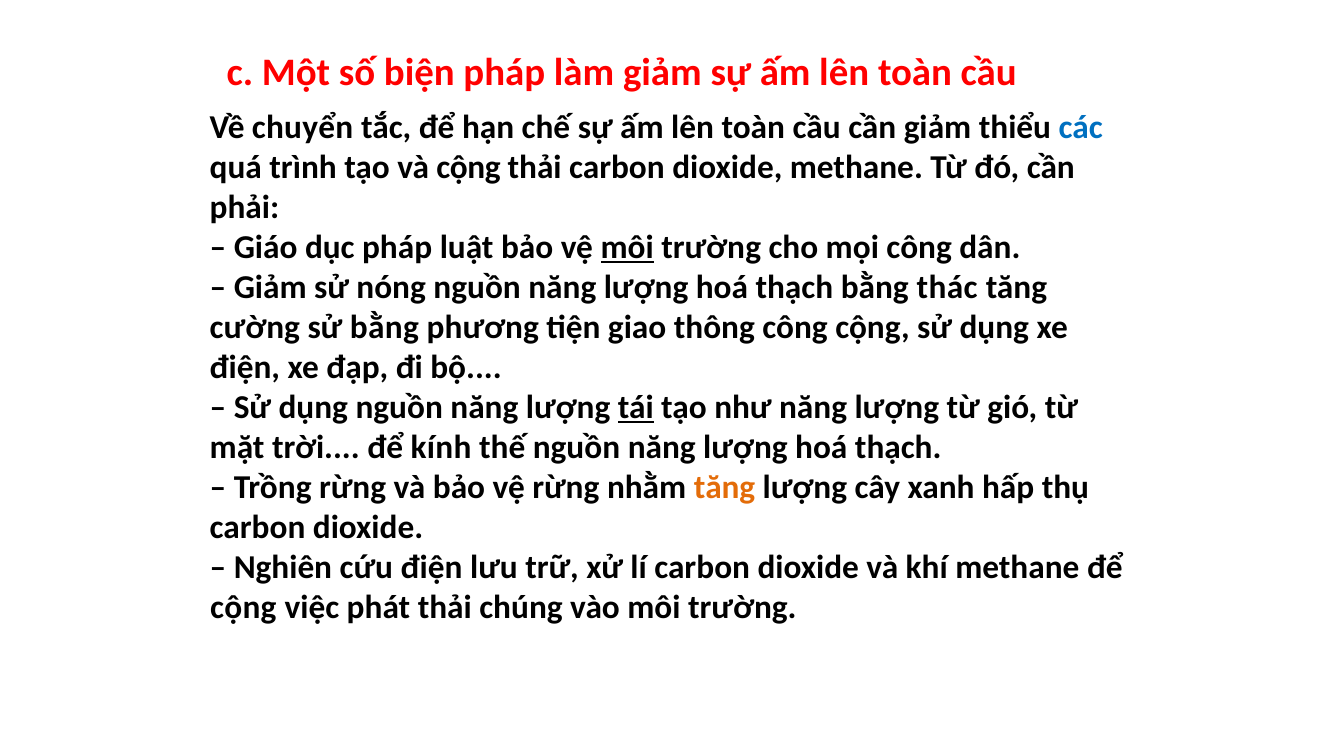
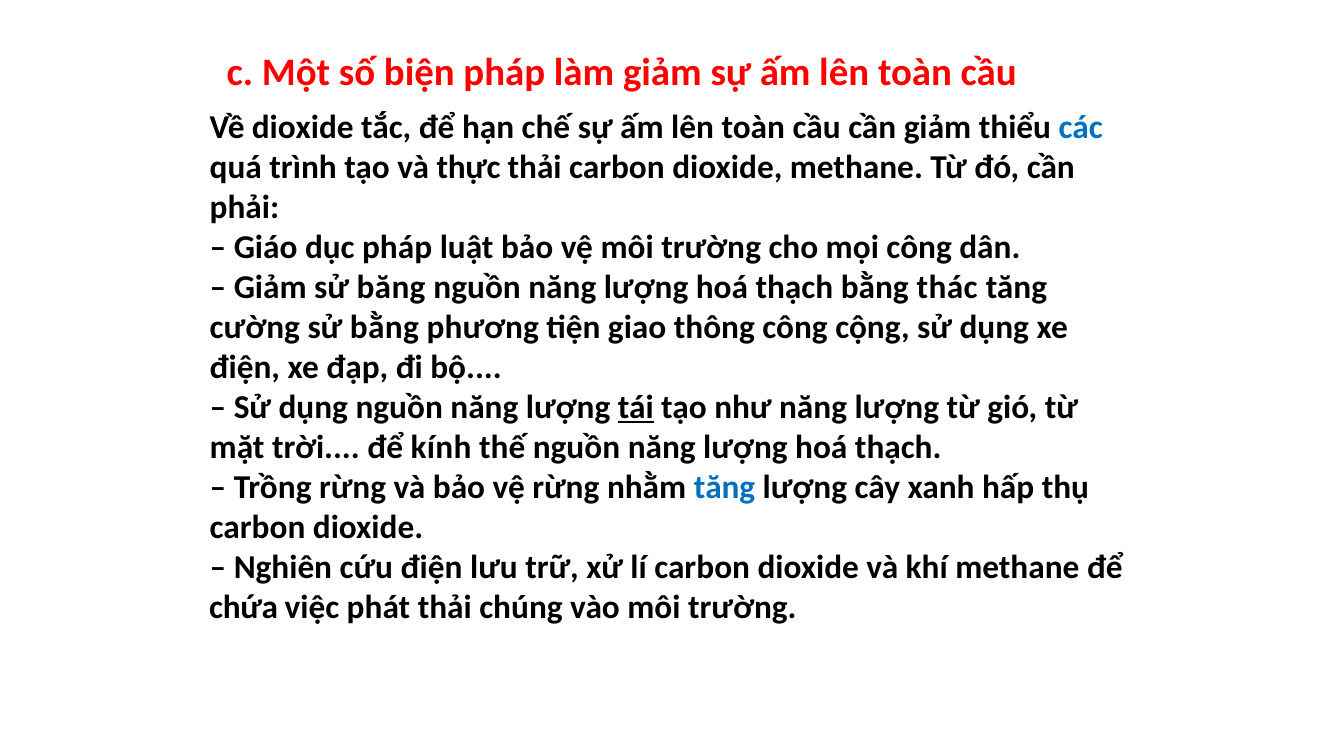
Về chuyển: chuyển -> dioxide
và cộng: cộng -> thực
môi at (627, 247) underline: present -> none
nóng: nóng -> băng
tăng at (725, 487) colour: orange -> blue
cộng at (243, 607): cộng -> chứa
